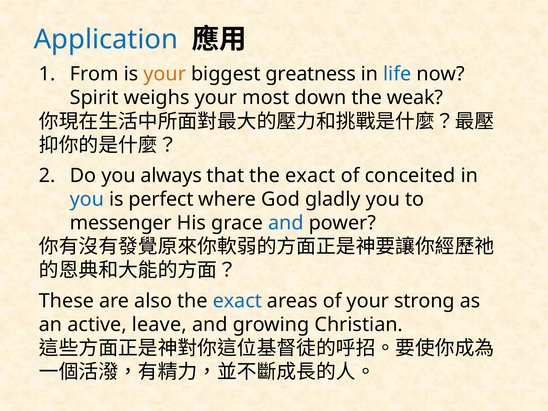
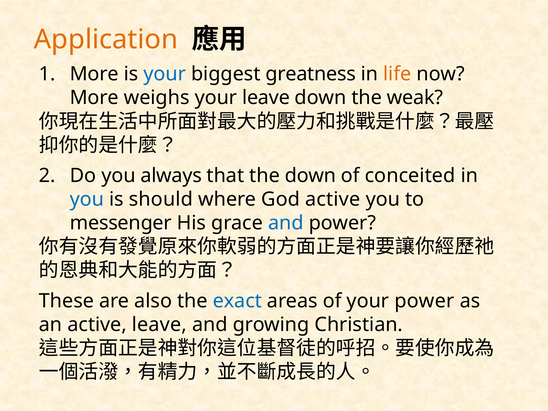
Application colour: blue -> orange
From at (94, 74): From -> More
your at (165, 74) colour: orange -> blue
life colour: blue -> orange
Spirit at (94, 98): Spirit -> More
your most: most -> leave
that the exact: exact -> down
perfect: perfect -> should
God gladly: gladly -> active
your strong: strong -> power
